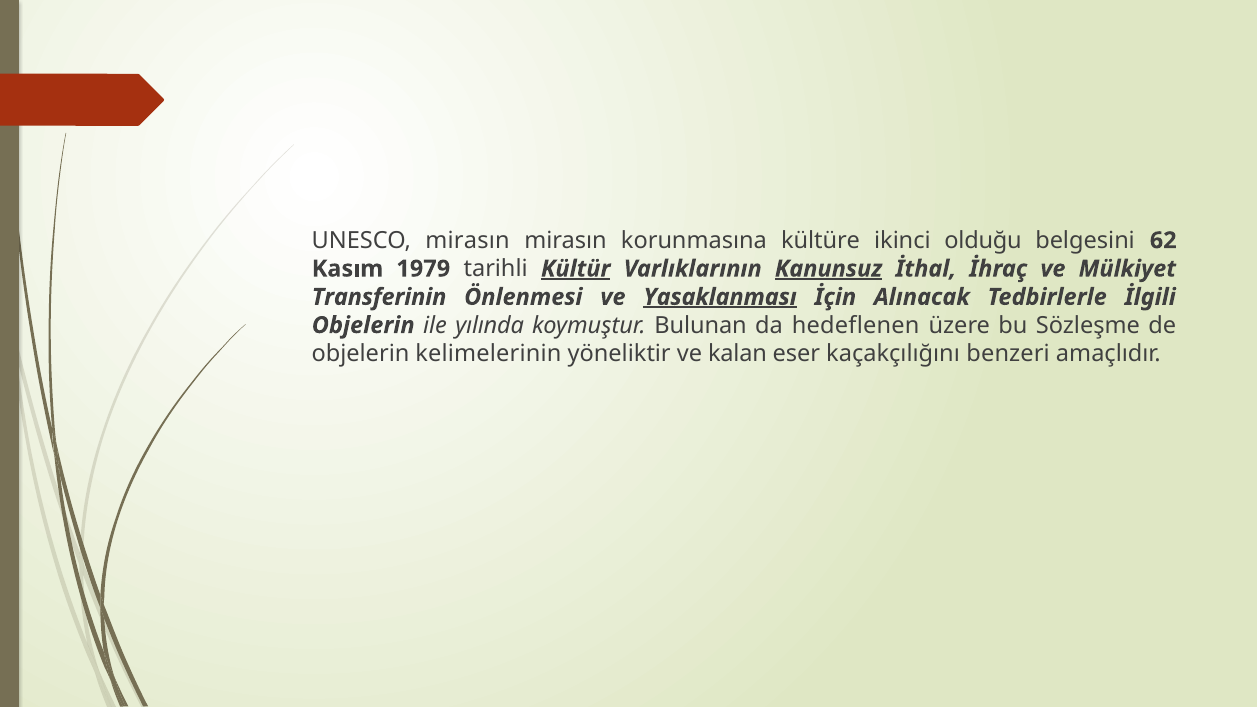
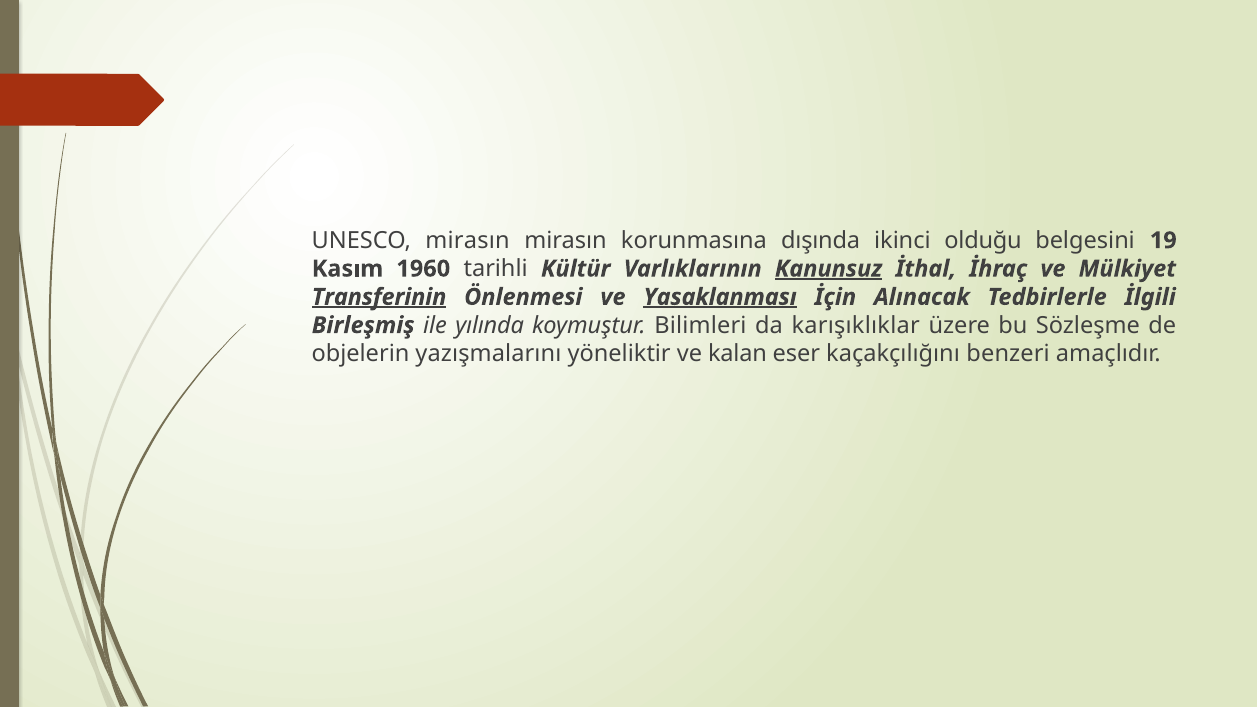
kültüre: kültüre -> dışında
62: 62 -> 19
1979: 1979 -> 1960
Kültür underline: present -> none
Transferinin underline: none -> present
Objelerin at (363, 325): Objelerin -> Birleşmiş
Bulunan: Bulunan -> Bilimleri
hedeflenen: hedeflenen -> karışıklıklar
kelimelerinin: kelimelerinin -> yazışmalarını
